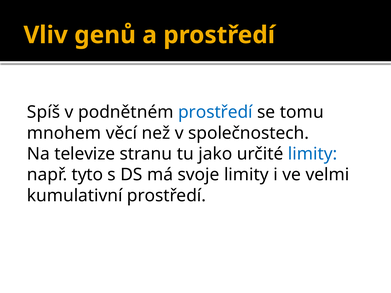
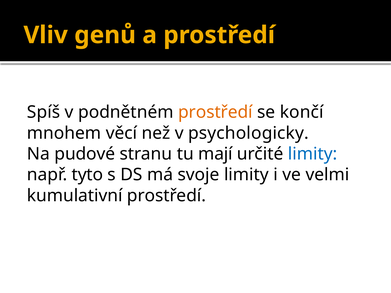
prostředí at (215, 112) colour: blue -> orange
tomu: tomu -> končí
společnostech: společnostech -> psychologicky
televize: televize -> pudové
jako: jako -> mají
